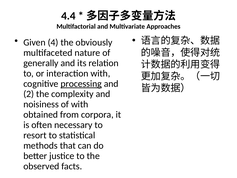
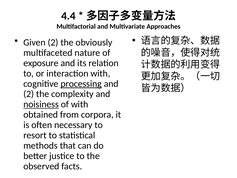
Given 4: 4 -> 2
generally: generally -> exposure
noisiness underline: none -> present
